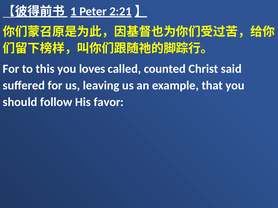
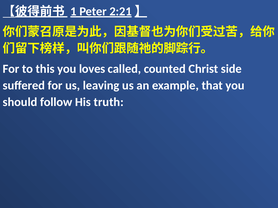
said: said -> side
favor: favor -> truth
